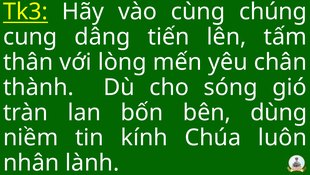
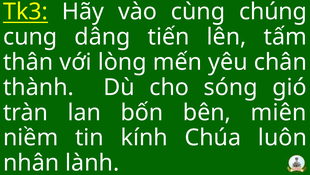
dùng: dùng -> miên
